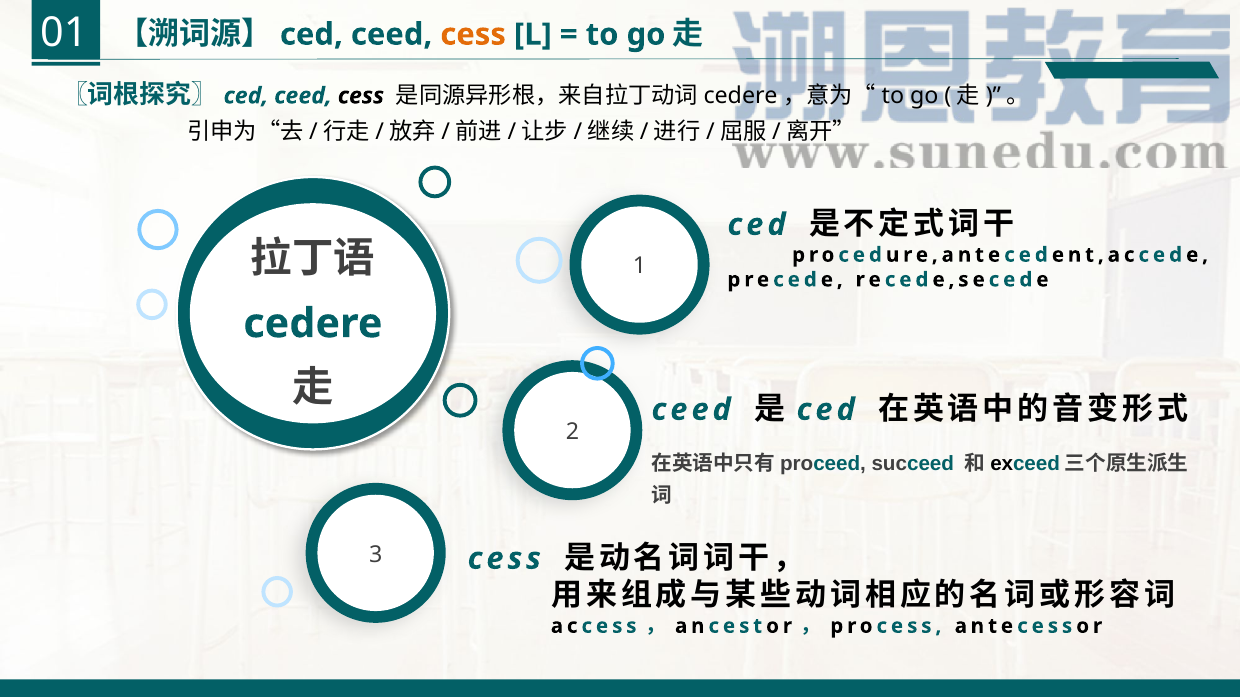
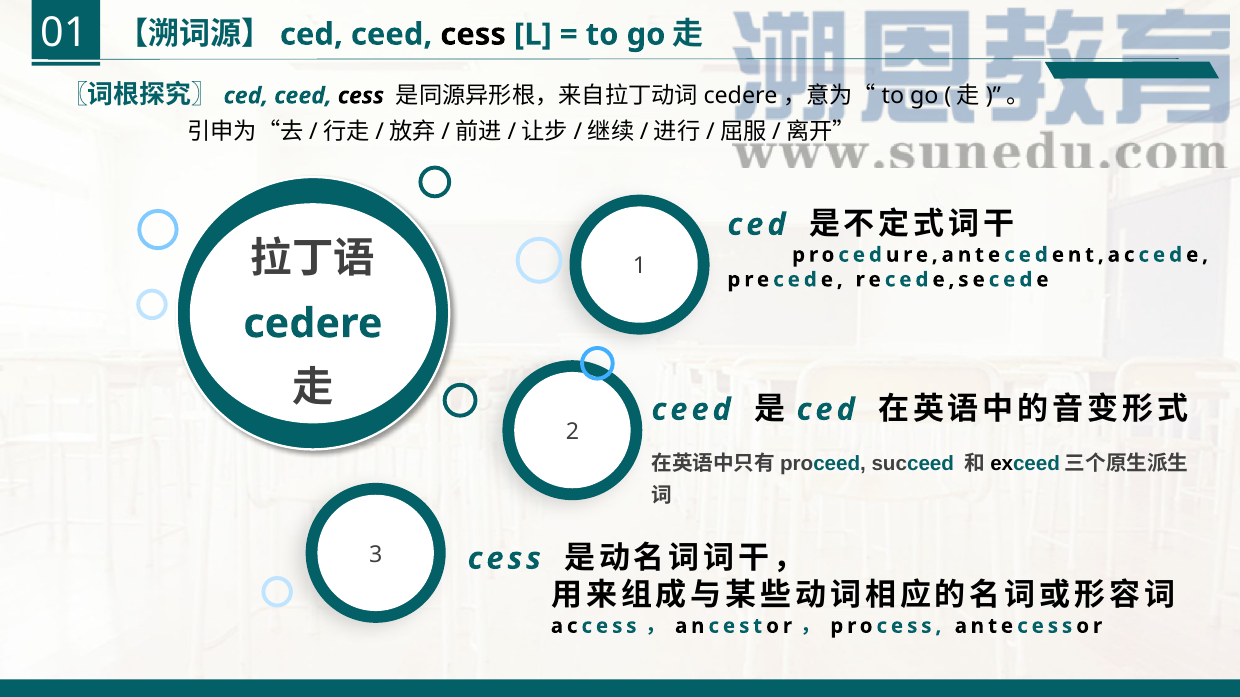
cess at (473, 34) colour: orange -> black
